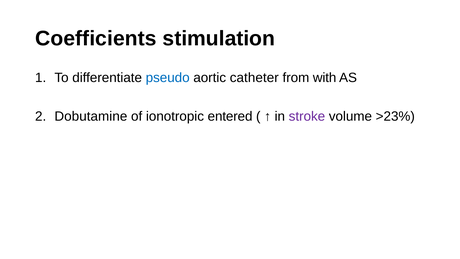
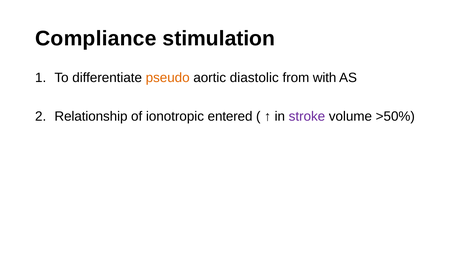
Coefficients: Coefficients -> Compliance
pseudo colour: blue -> orange
catheter: catheter -> diastolic
Dobutamine: Dobutamine -> Relationship
>23%: >23% -> >50%
